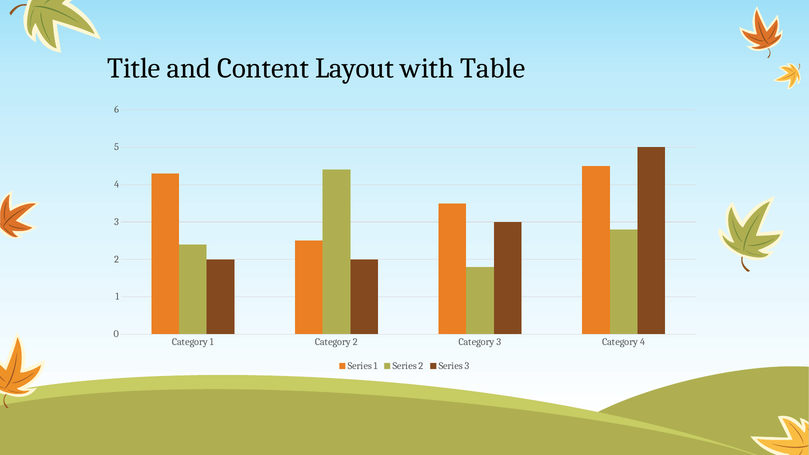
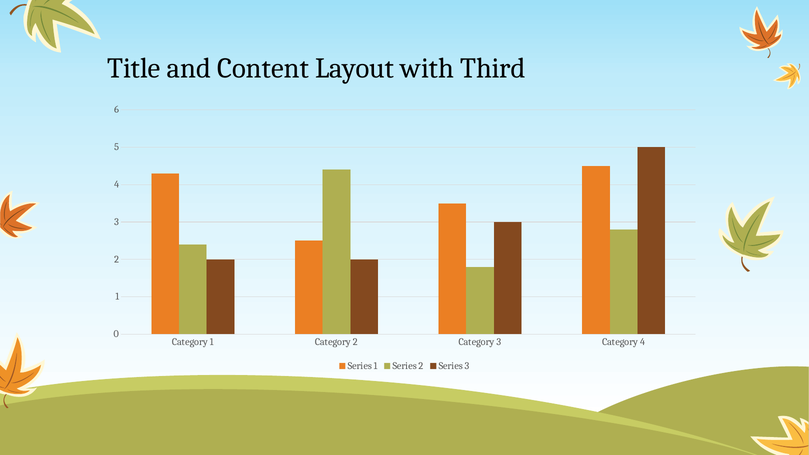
Table: Table -> Third
